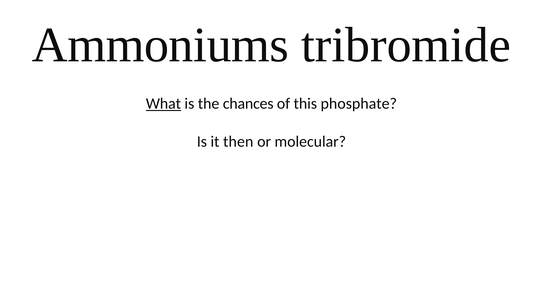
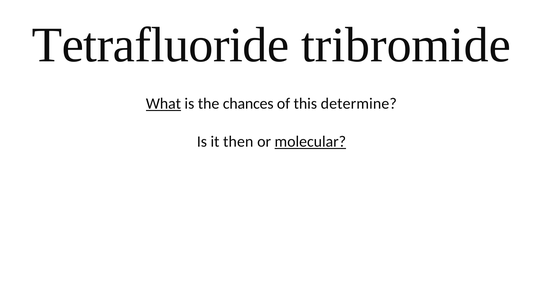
Ammoniums: Ammoniums -> Tetrafluoride
phosphate: phosphate -> determine
molecular underline: none -> present
